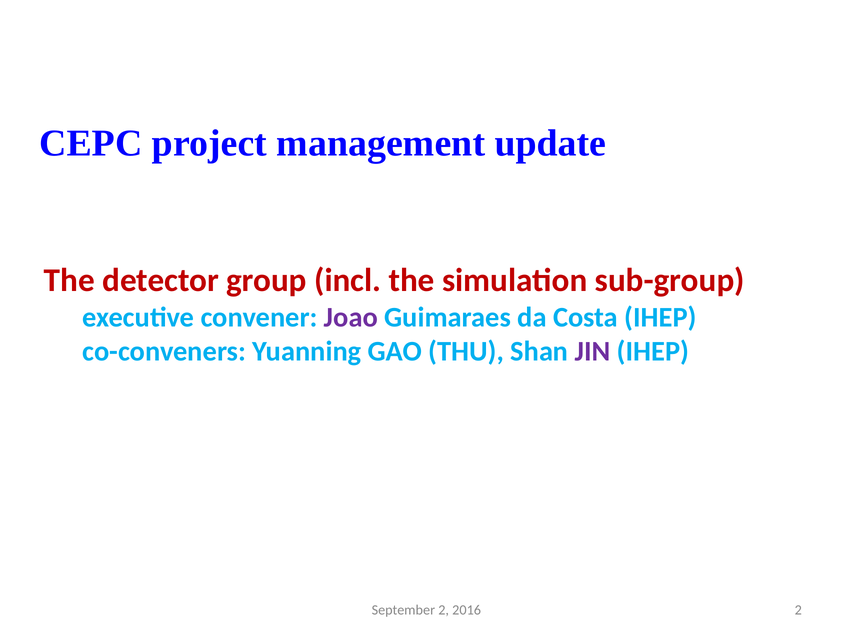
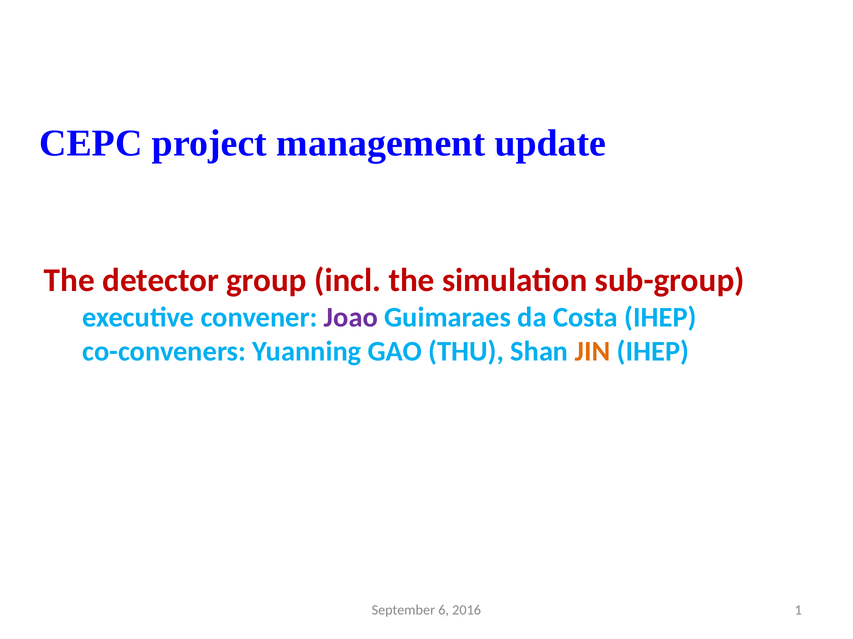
JIN colour: purple -> orange
September 2: 2 -> 6
2016 2: 2 -> 1
